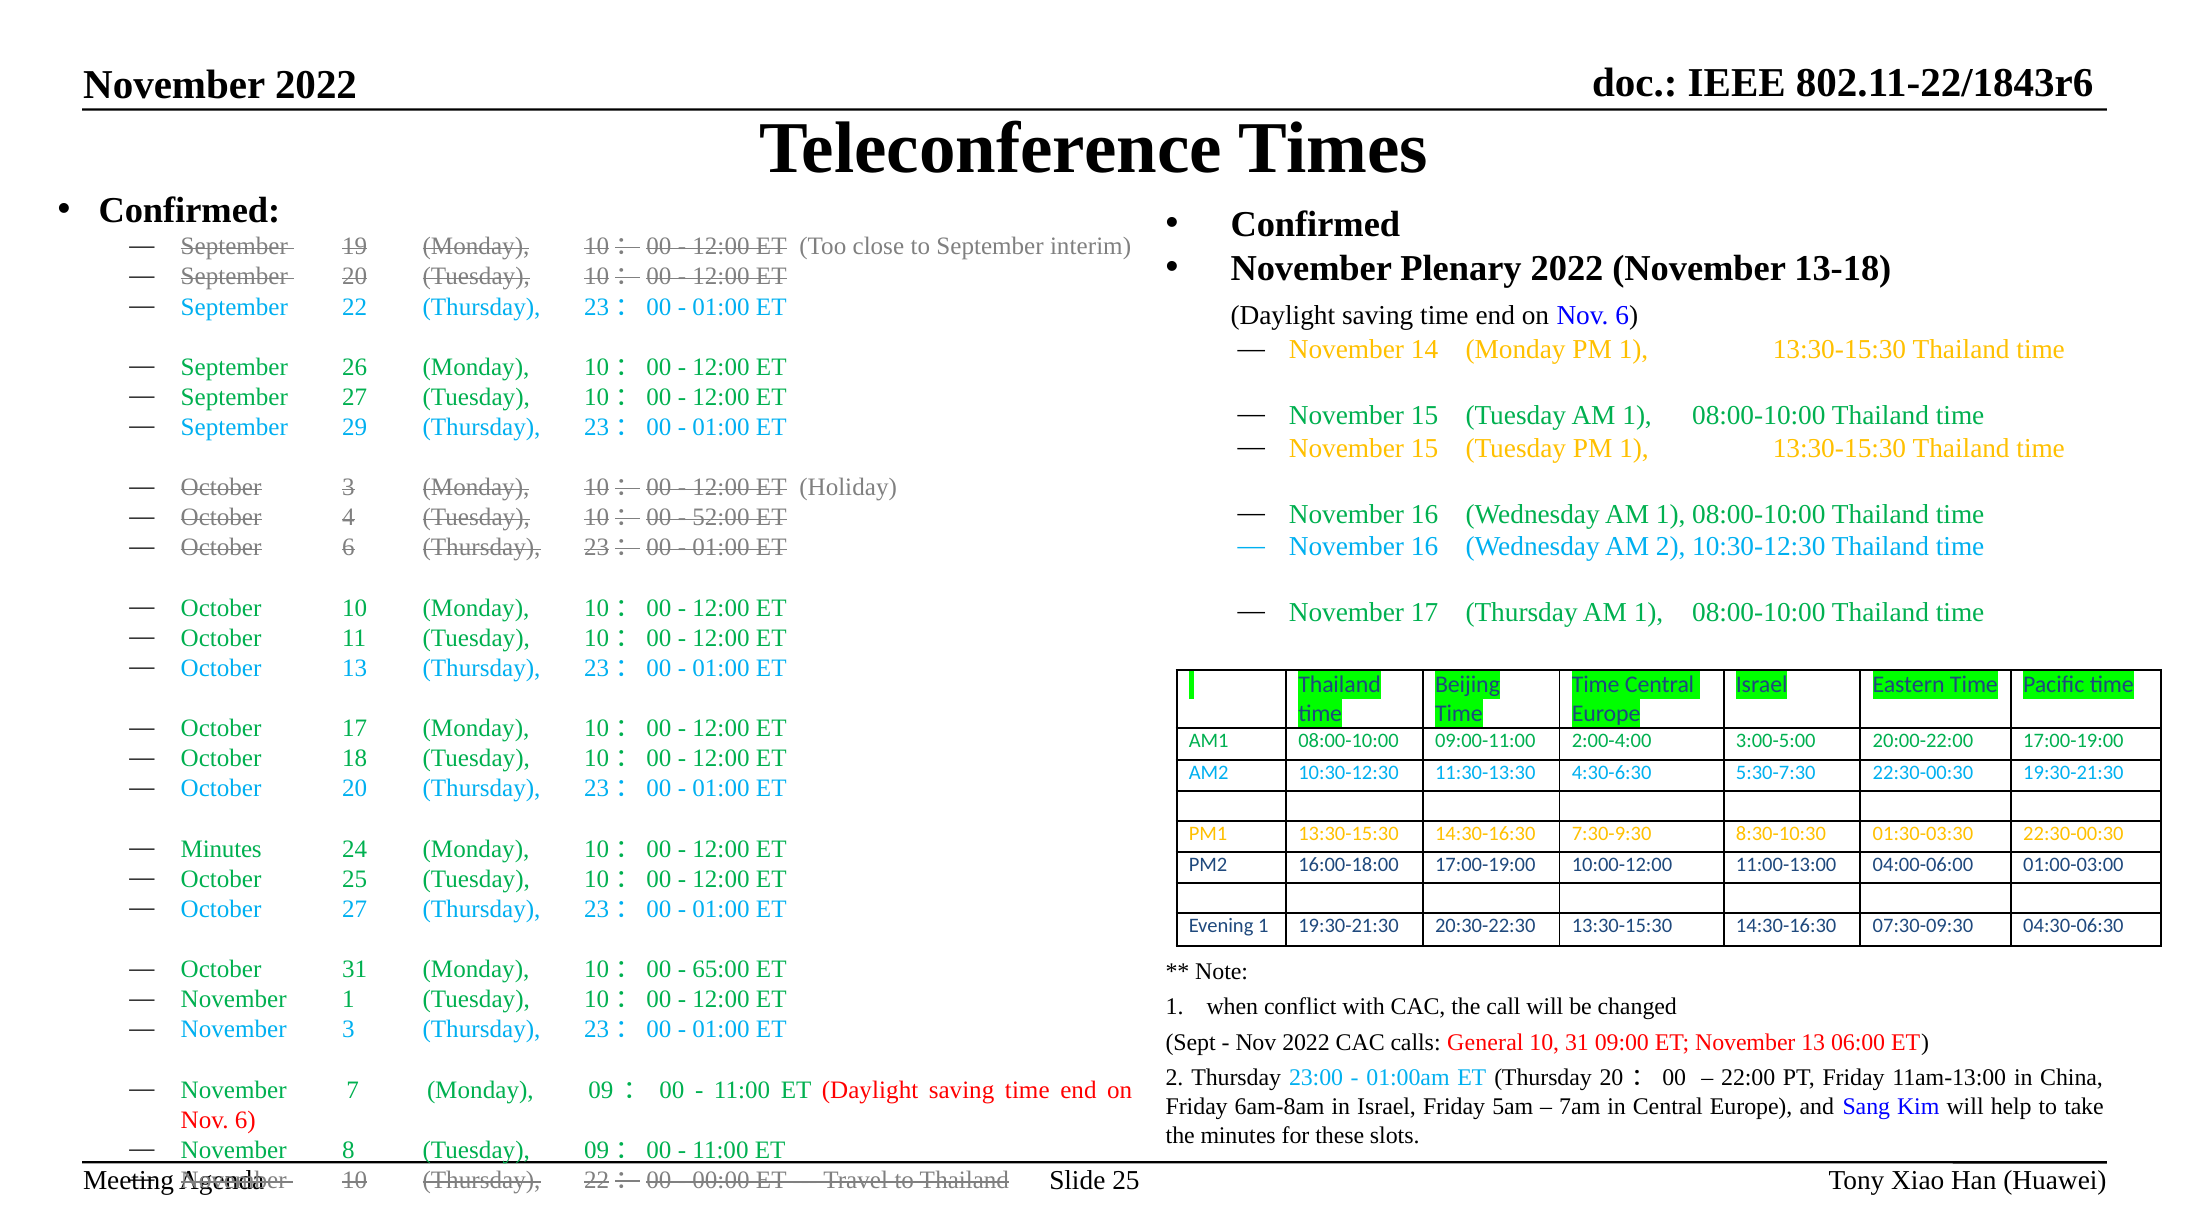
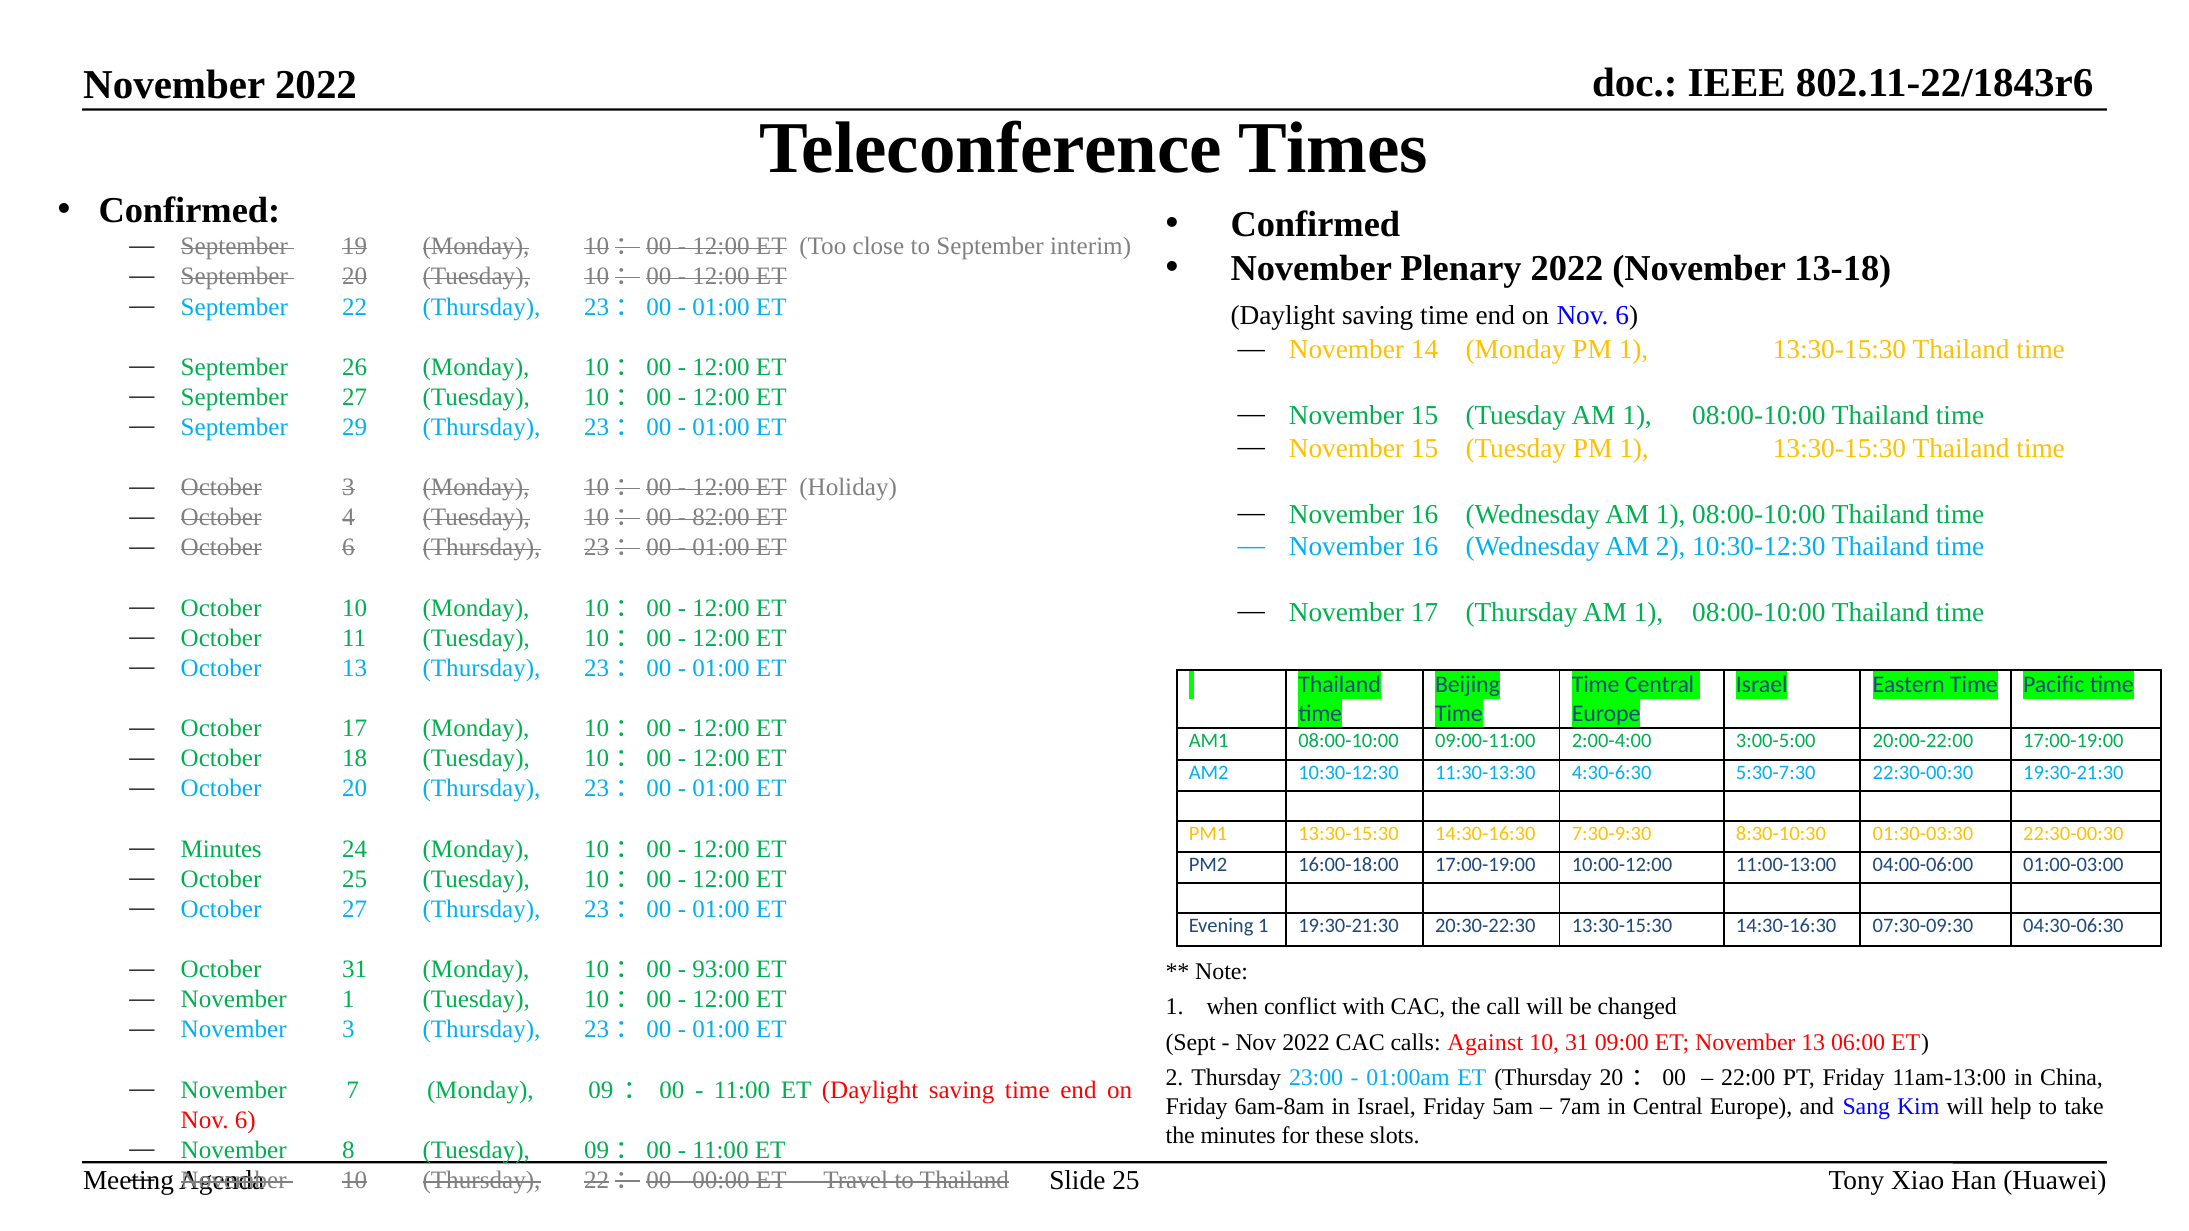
52:00: 52:00 -> 82:00
65:00: 65:00 -> 93:00
General: General -> Against
